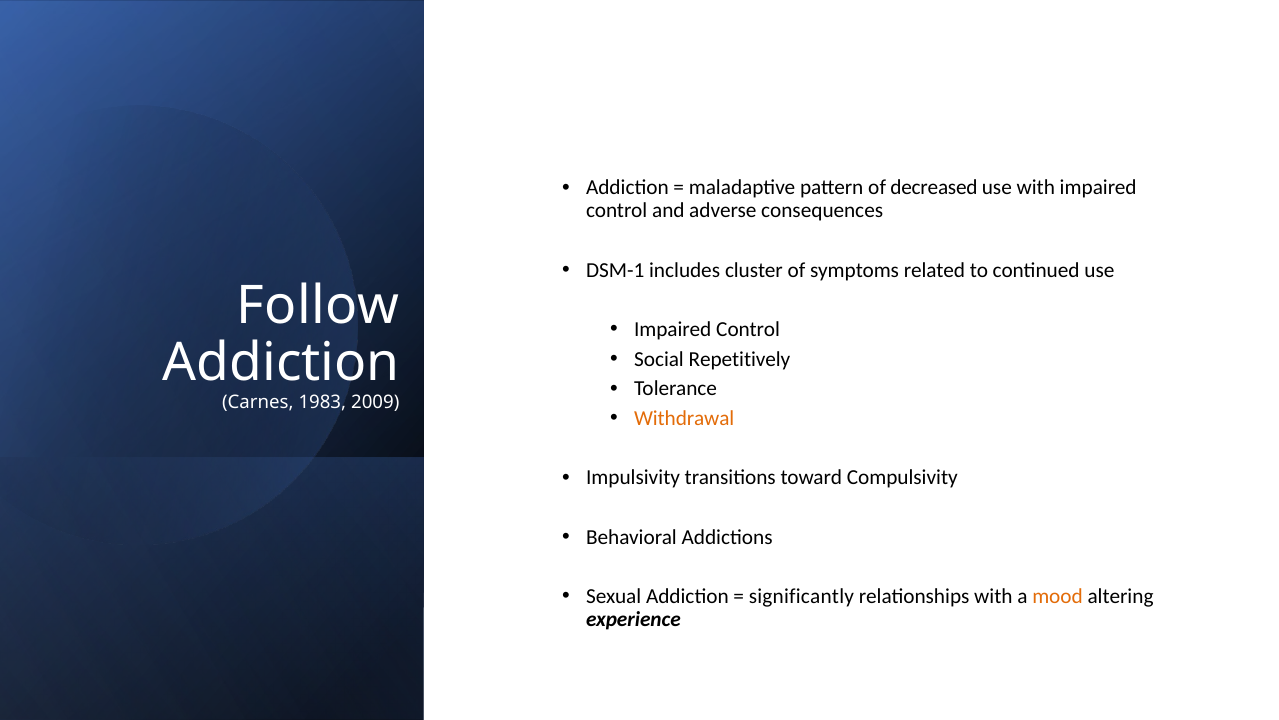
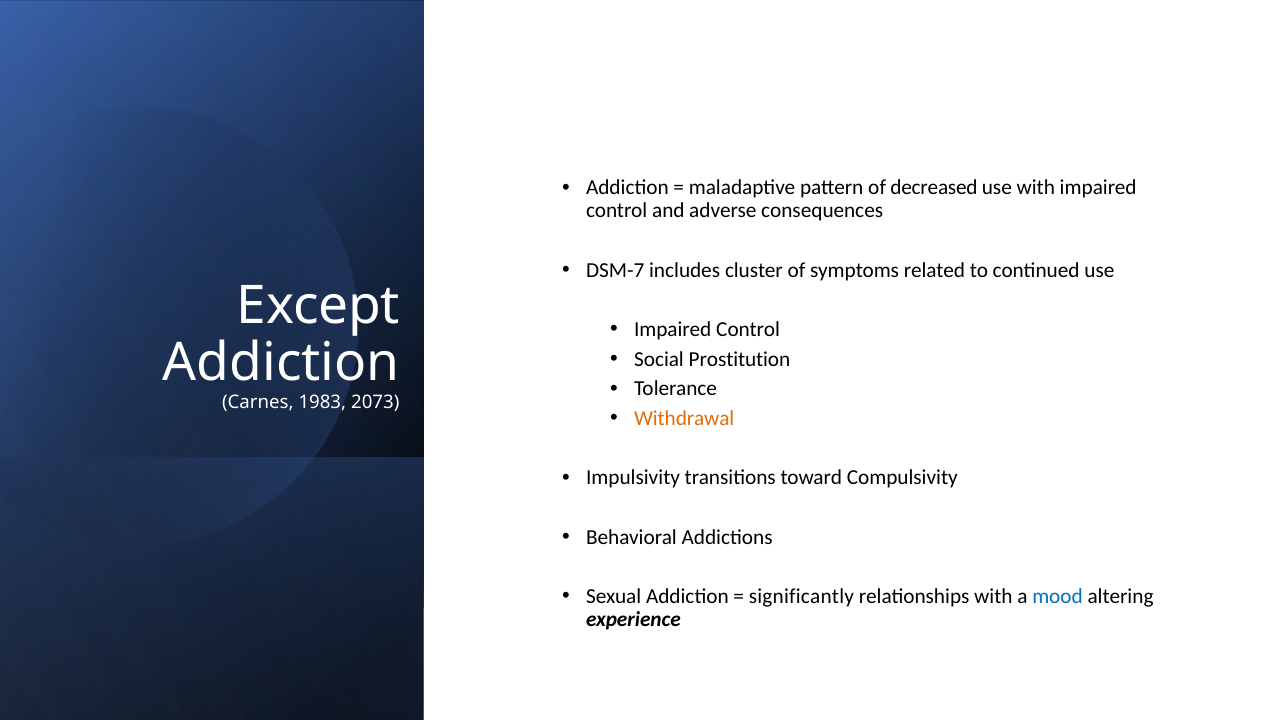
DSM-1: DSM-1 -> DSM-7
Follow: Follow -> Except
Repetitively: Repetitively -> Prostitution
2009: 2009 -> 2073
mood colour: orange -> blue
